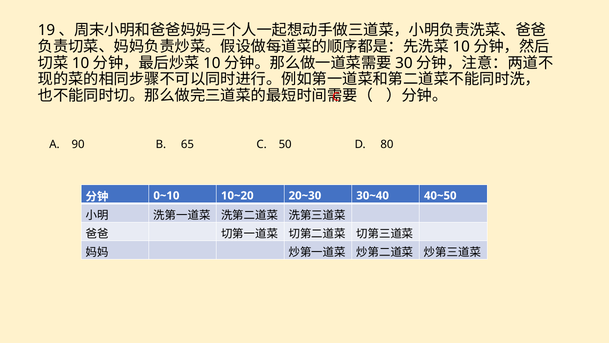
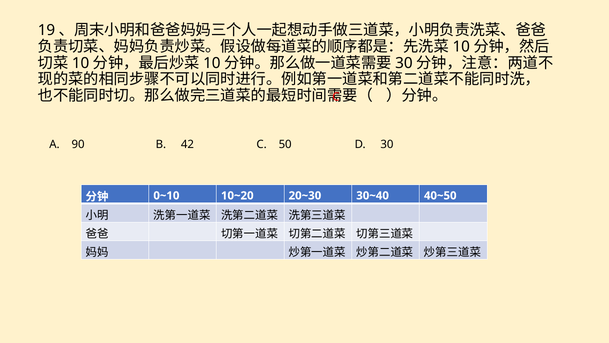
65: 65 -> 42
D 80: 80 -> 30
